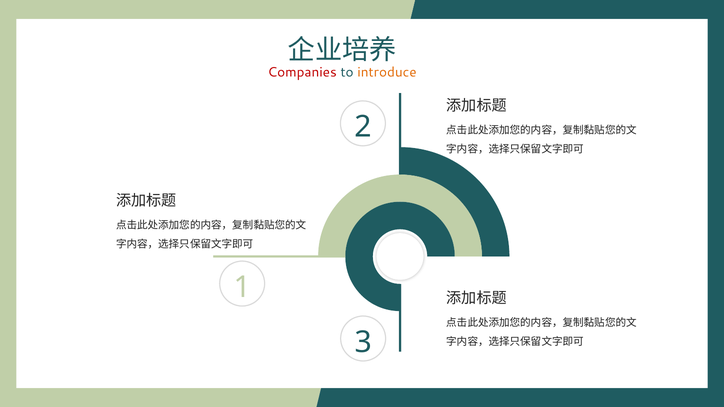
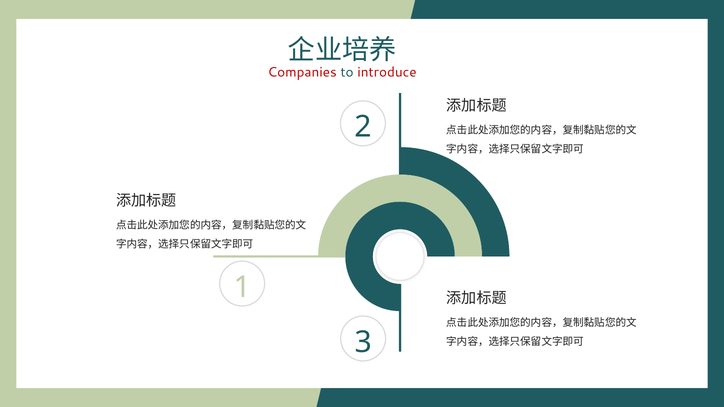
introduce colour: orange -> red
